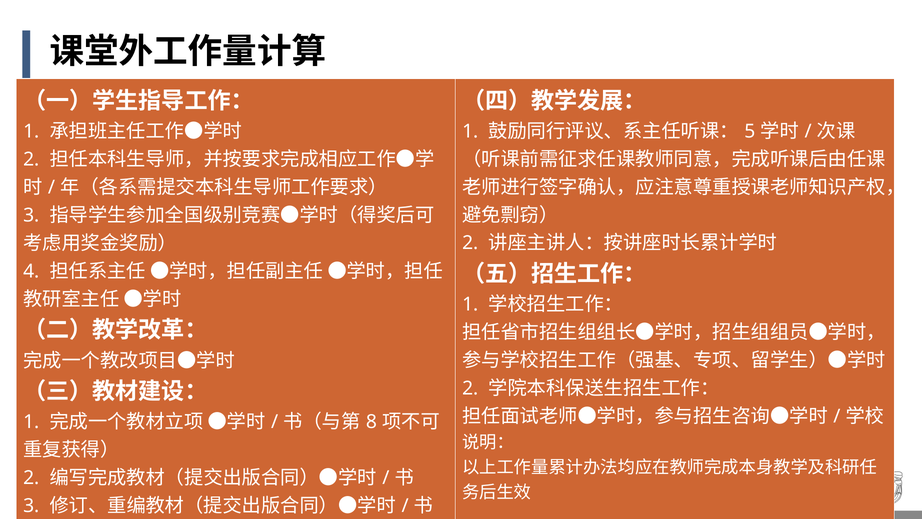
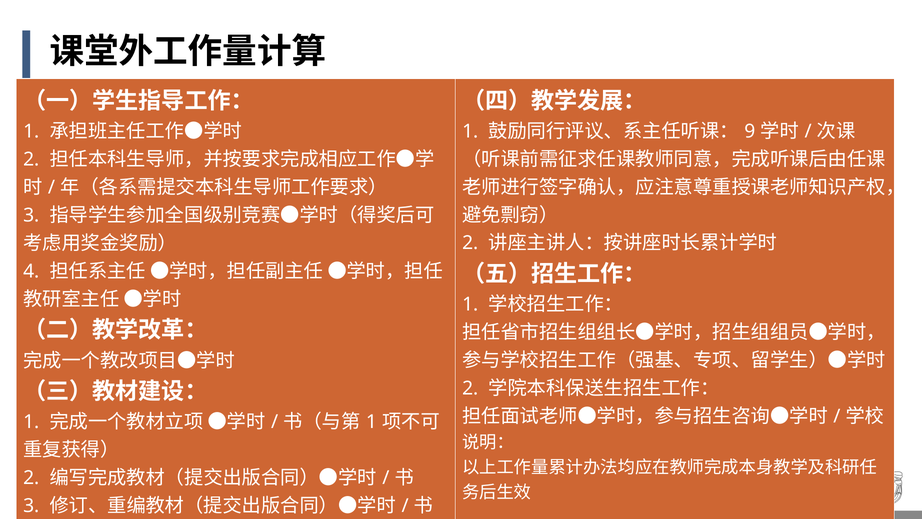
5: 5 -> 9
8 at (371, 422): 8 -> 1
